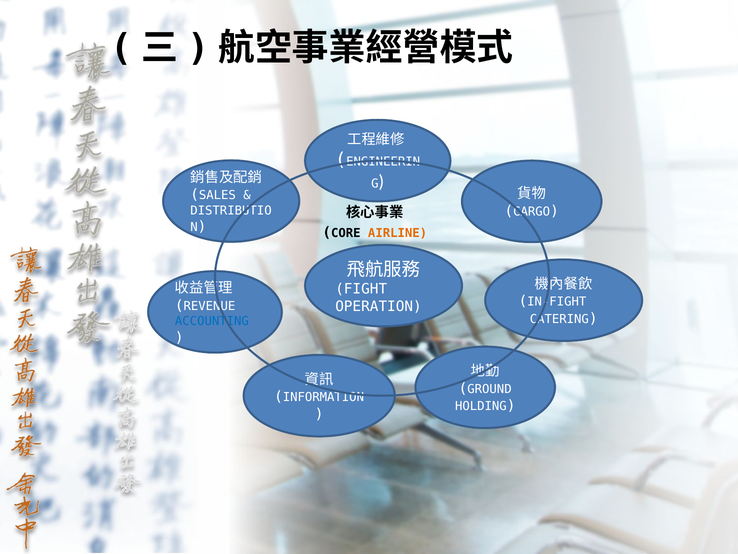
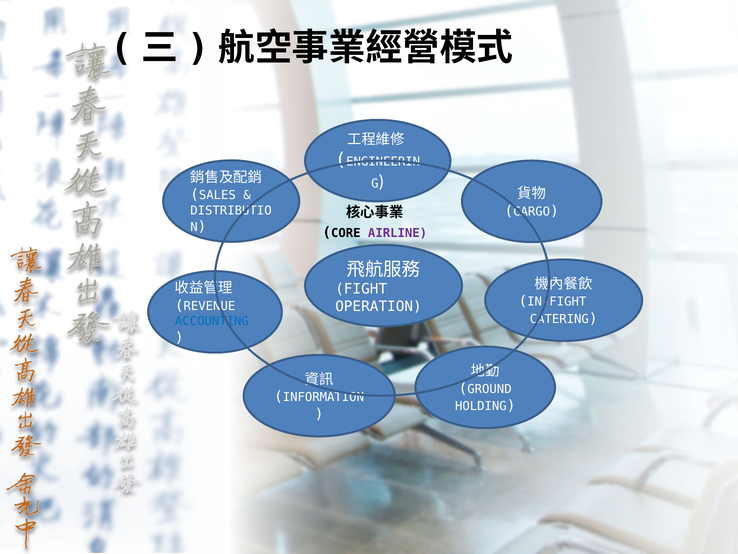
AIRLINE colour: orange -> purple
